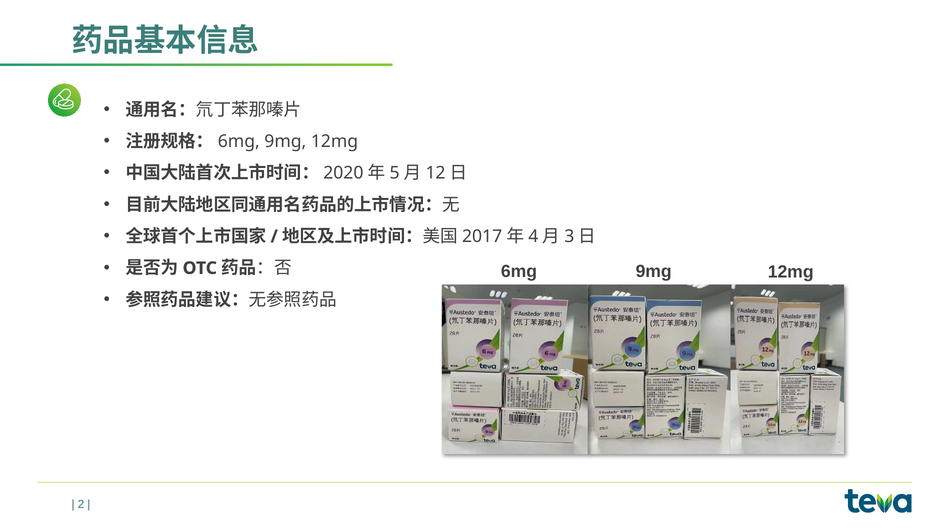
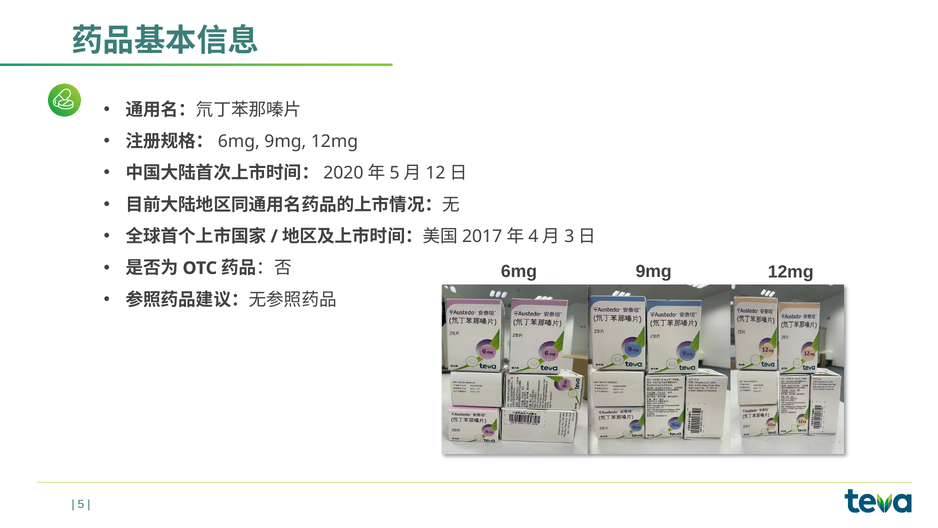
2: 2 -> 5
